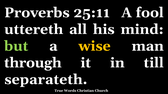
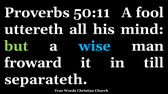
25:11: 25:11 -> 50:11
wise colour: yellow -> light blue
through: through -> froward
